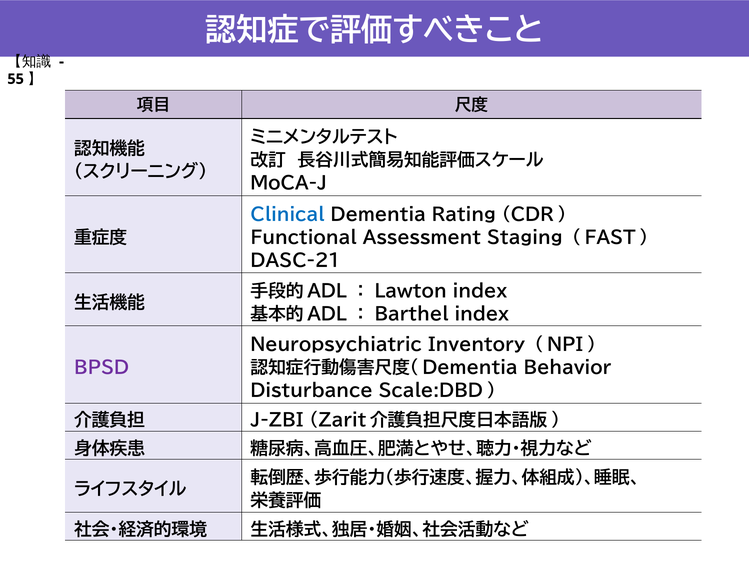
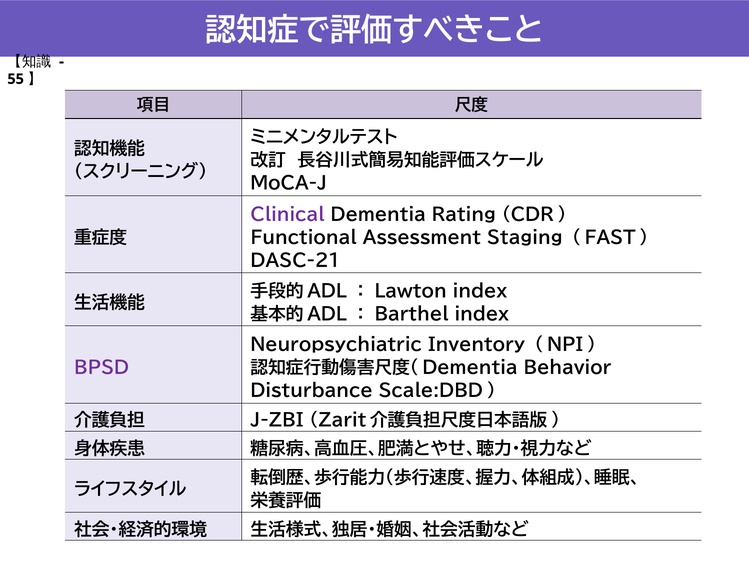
Clinical colour: blue -> purple
